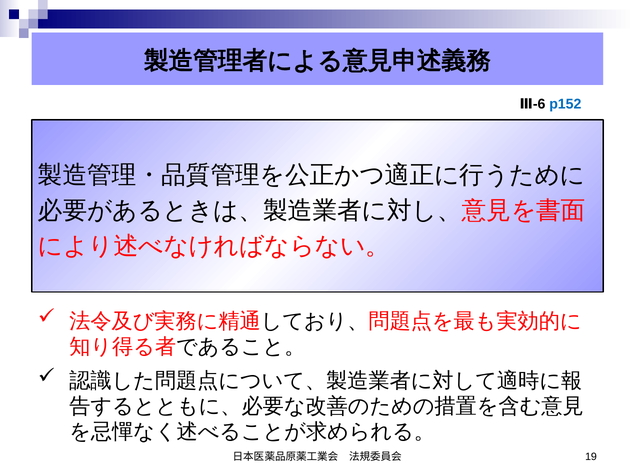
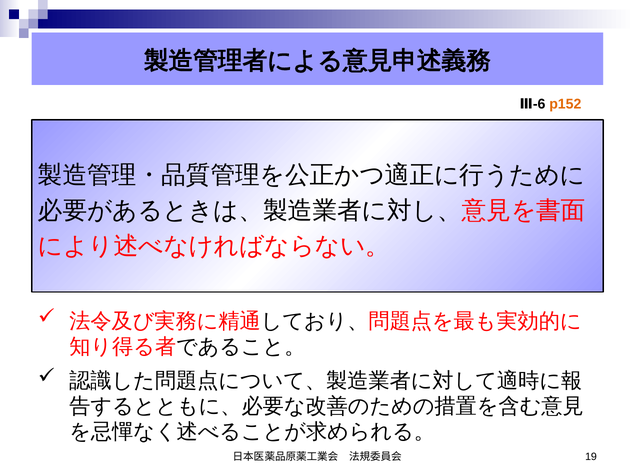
p152 colour: blue -> orange
